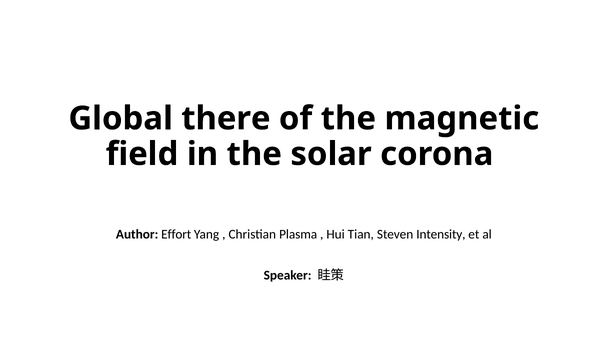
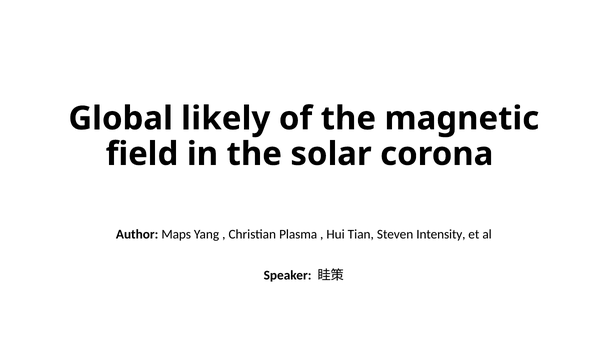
there: there -> likely
Effort: Effort -> Maps
